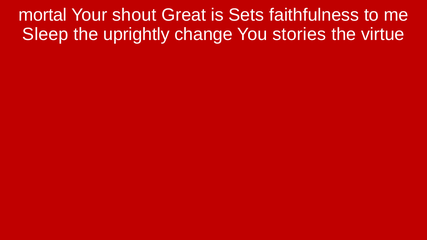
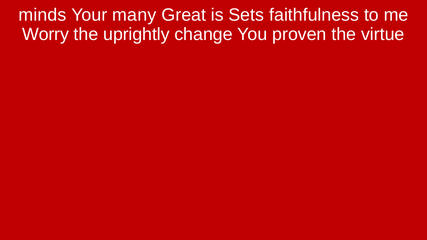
mortal: mortal -> minds
shout: shout -> many
Sleep: Sleep -> Worry
stories: stories -> proven
